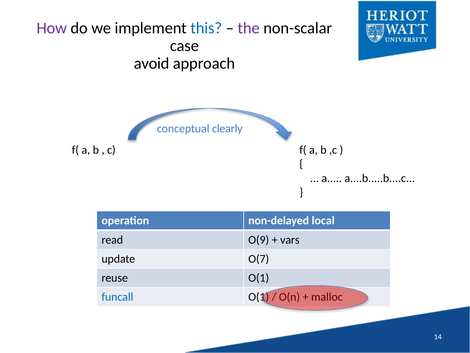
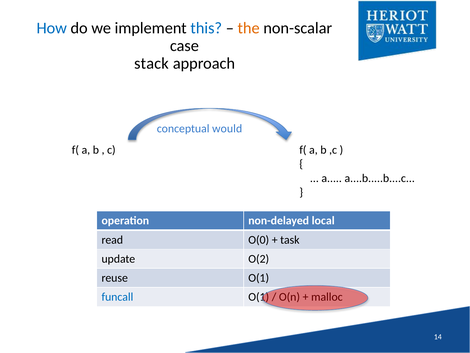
How colour: purple -> blue
the colour: purple -> orange
avoid: avoid -> stack
clearly: clearly -> would
O(9: O(9 -> O(0
vars: vars -> task
O(7: O(7 -> O(2
